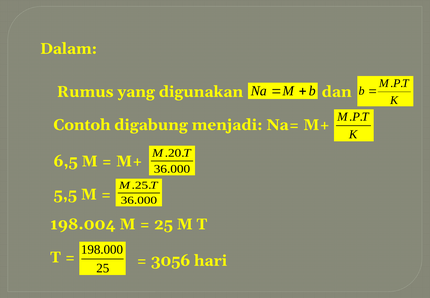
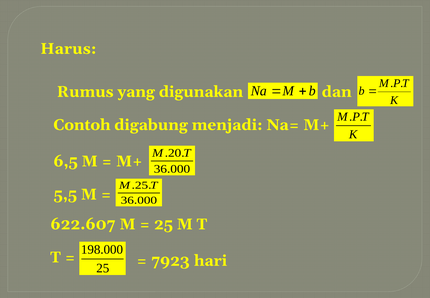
Dalam: Dalam -> Harus
198.004: 198.004 -> 622.607
3056: 3056 -> 7923
